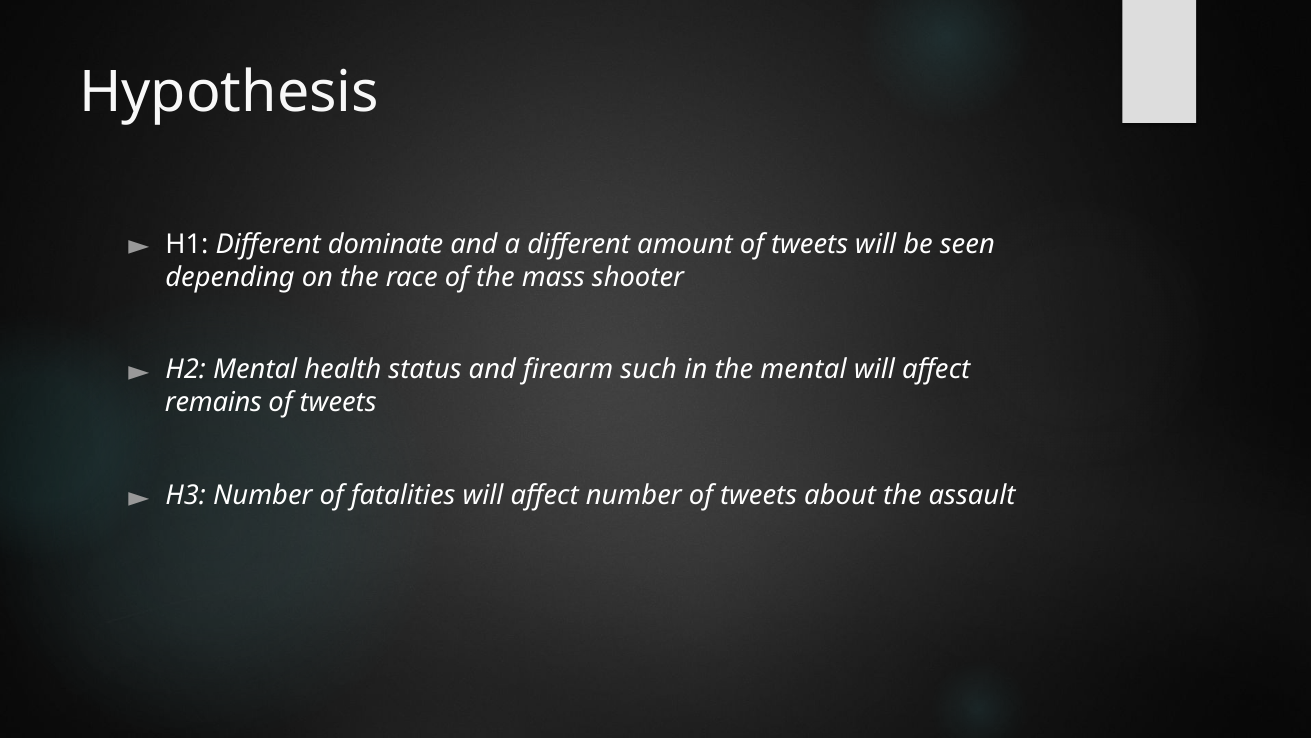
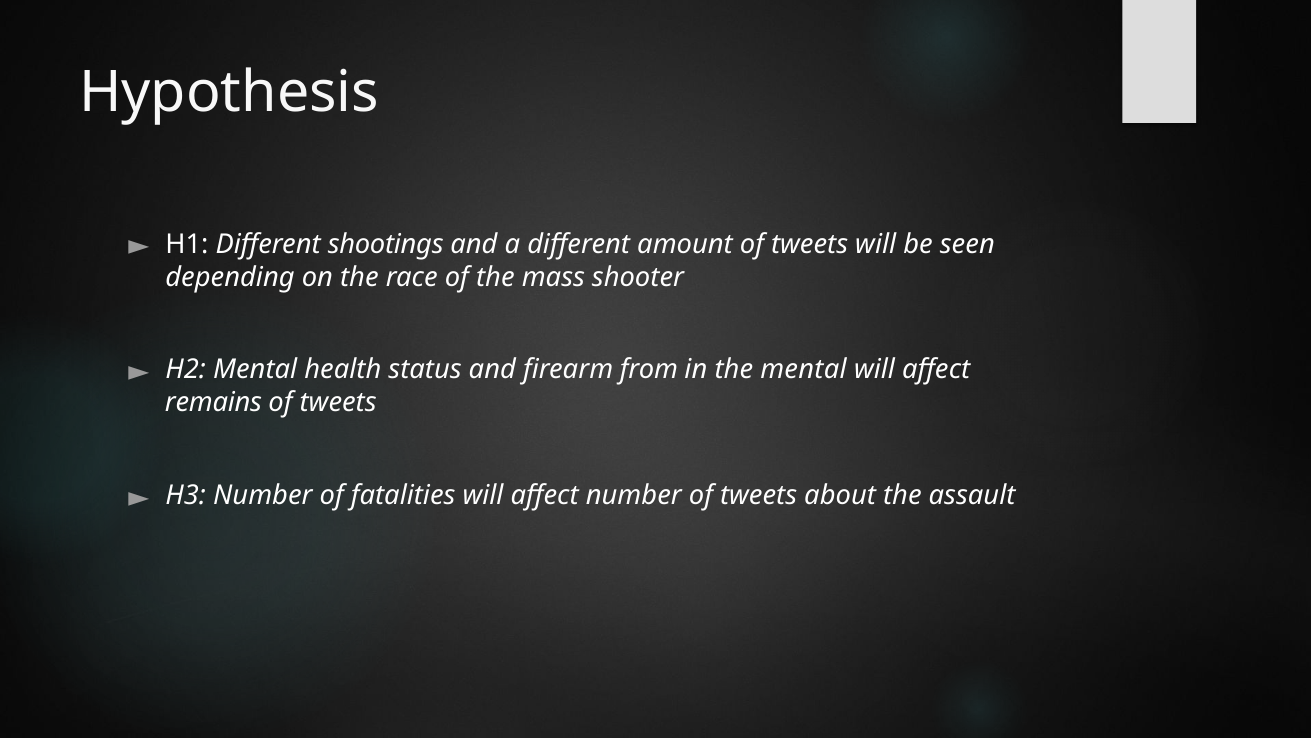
dominate: dominate -> shootings
such: such -> from
